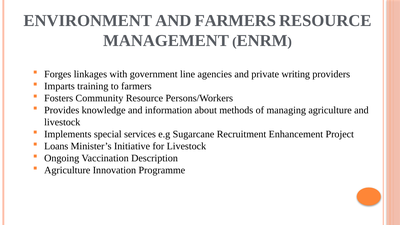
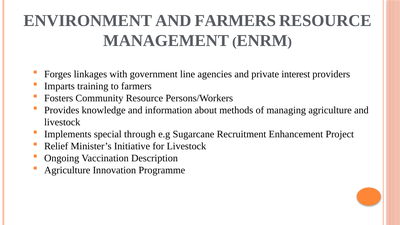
writing: writing -> interest
services: services -> through
Loans: Loans -> Relief
